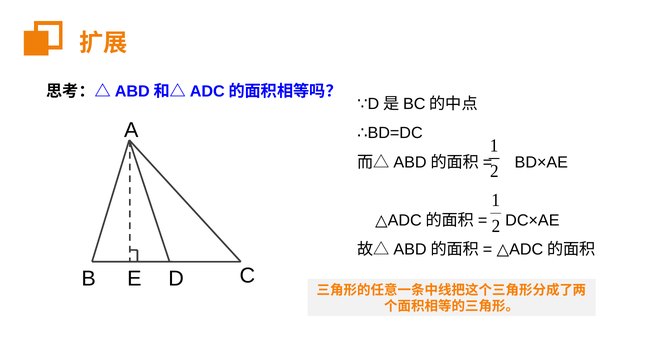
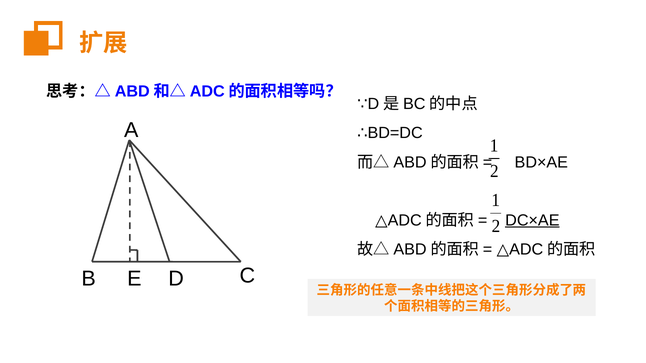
DC×AE underline: none -> present
